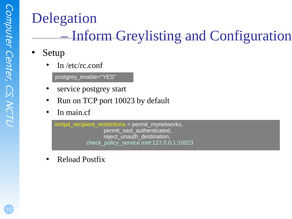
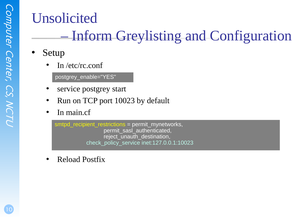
Delegation: Delegation -> Unsolicited
